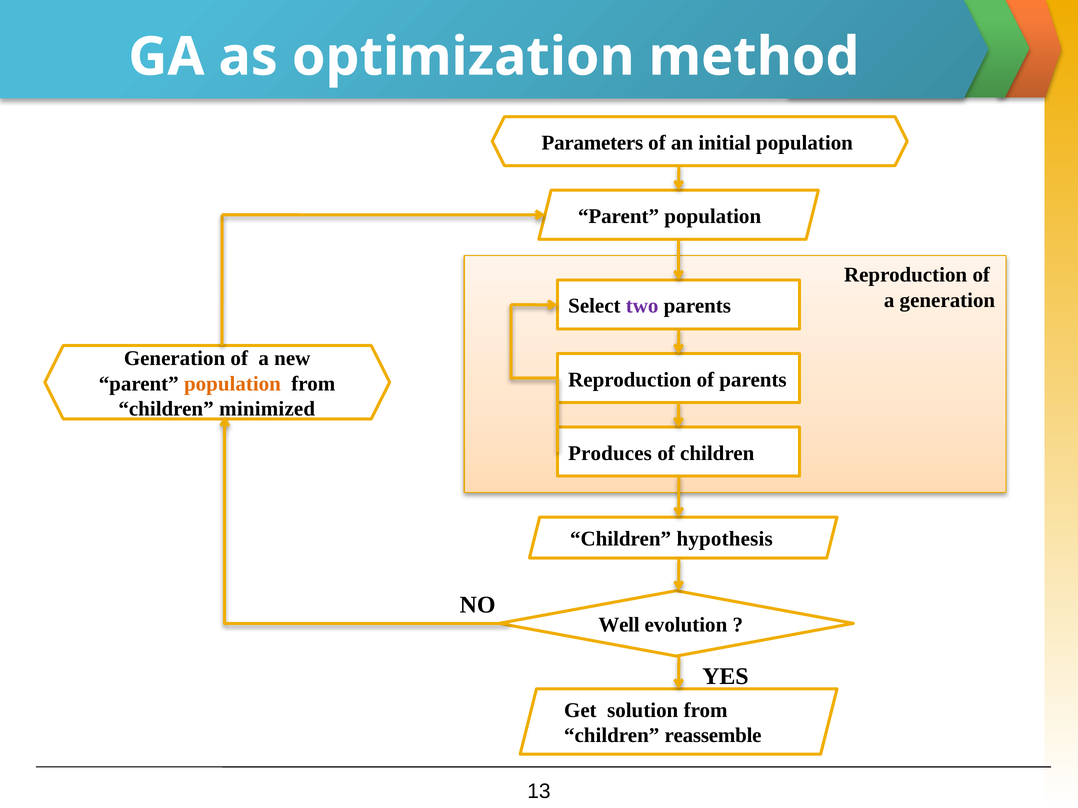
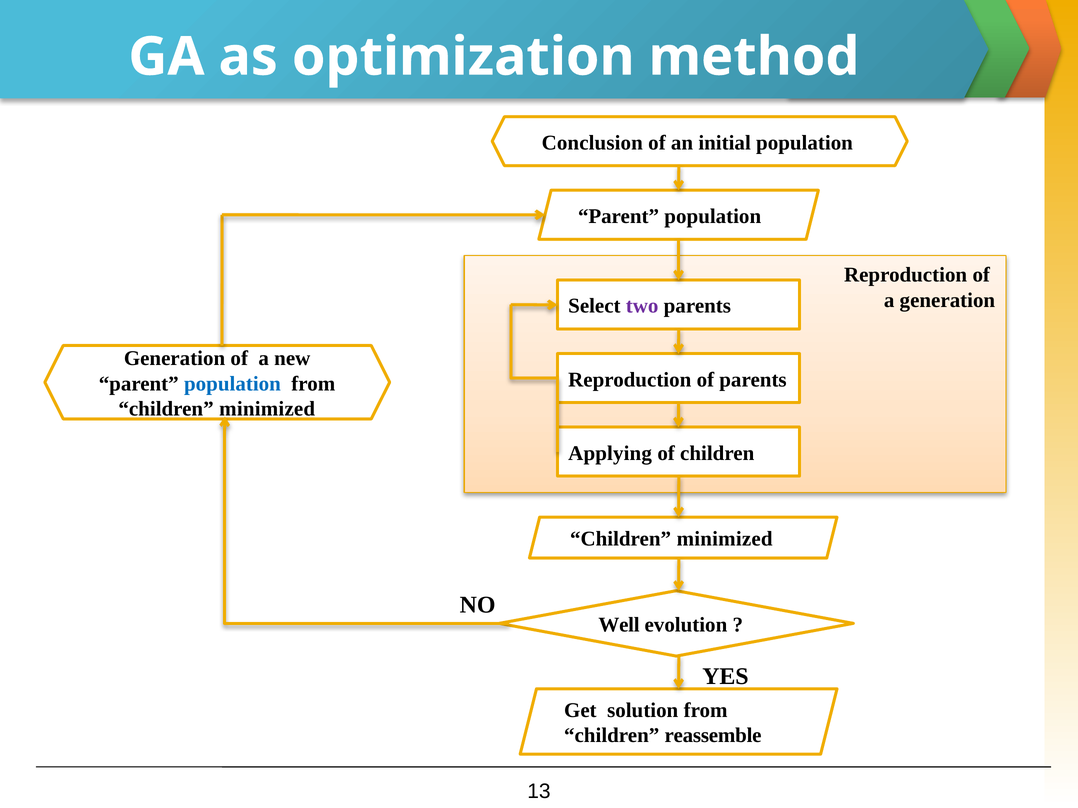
Parameters: Parameters -> Conclusion
population at (232, 384) colour: orange -> blue
Produces: Produces -> Applying
hypothesis at (725, 539): hypothesis -> minimized
